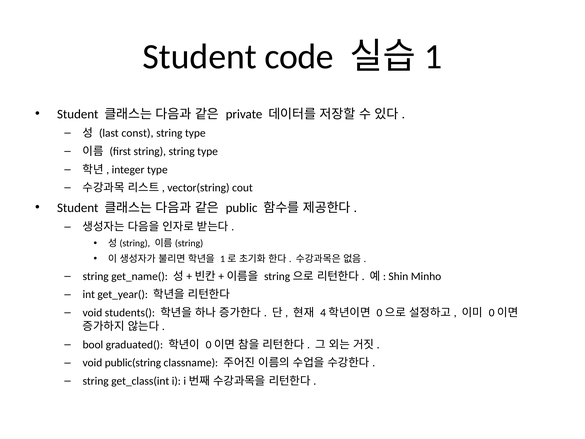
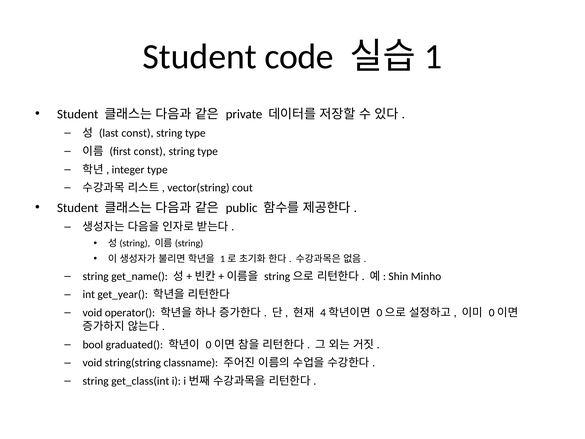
first string: string -> const
students(: students( -> operator(
public(string: public(string -> string(string
